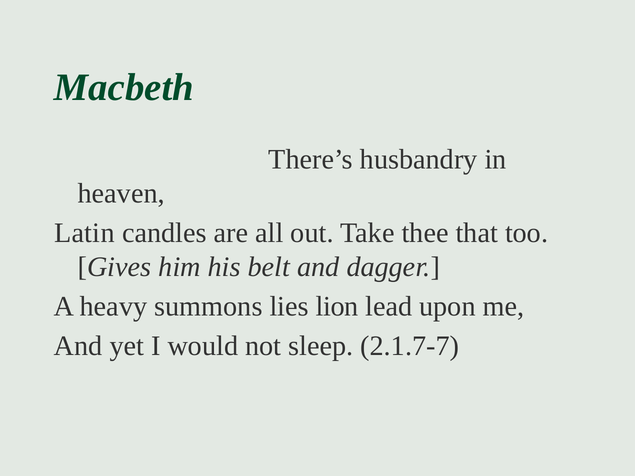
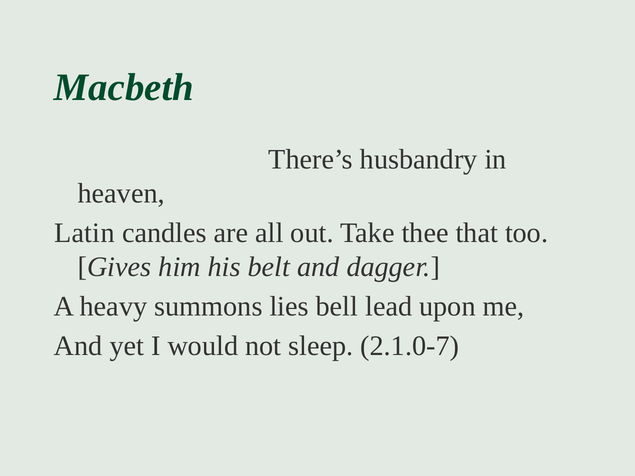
lion: lion -> bell
2.1.7-7: 2.1.7-7 -> 2.1.0-7
